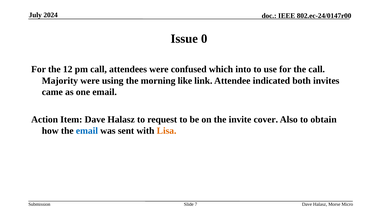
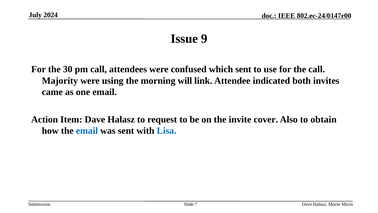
0: 0 -> 9
12: 12 -> 30
which into: into -> sent
like: like -> will
Lisa colour: orange -> blue
